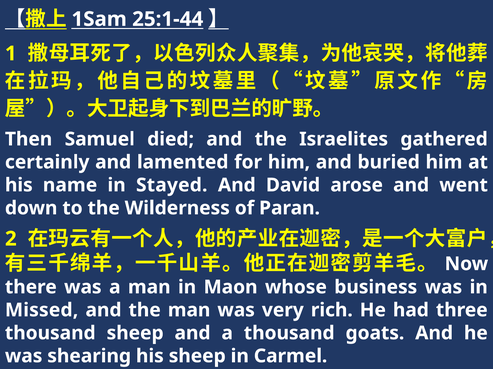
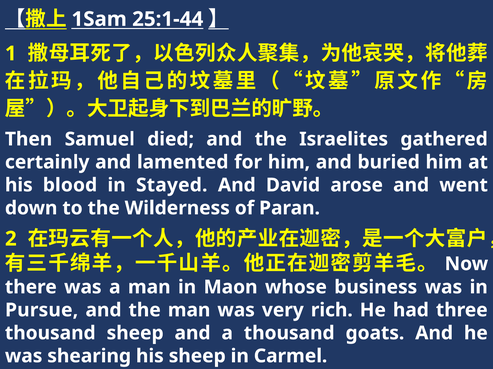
name: name -> blood
Missed: Missed -> Pursue
